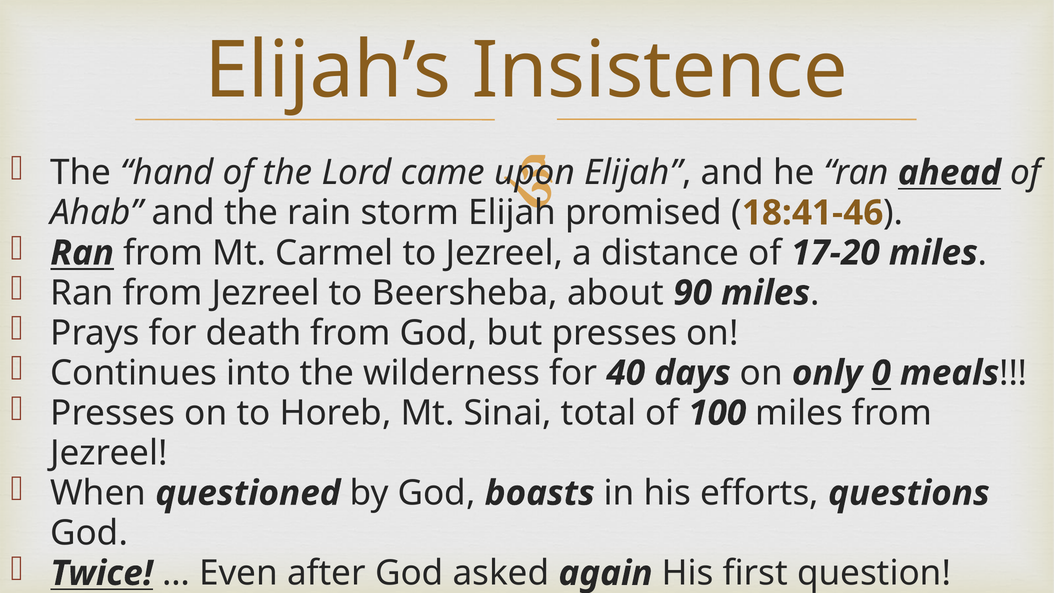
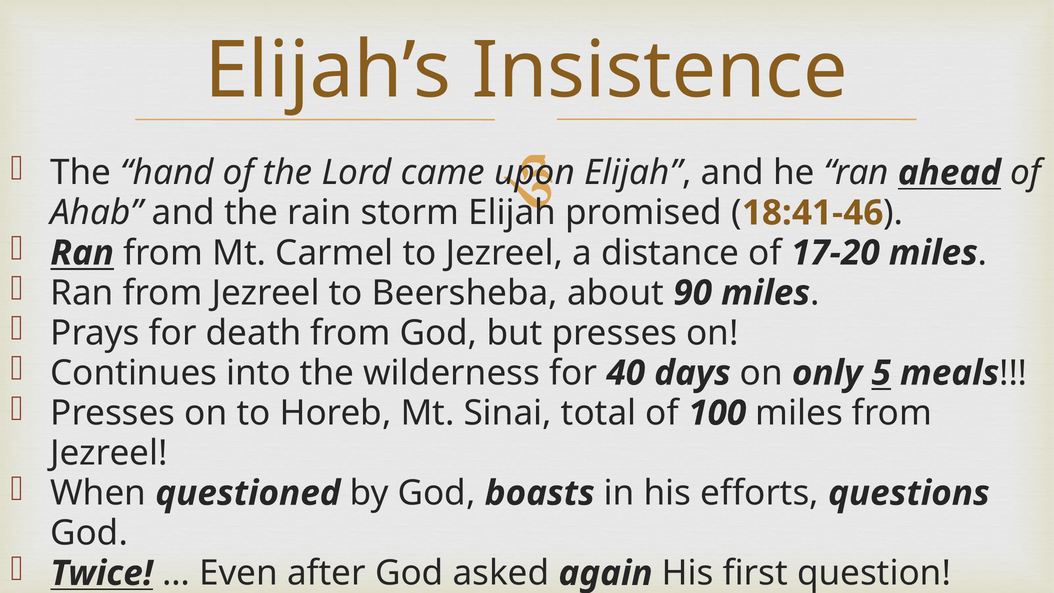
0: 0 -> 5
